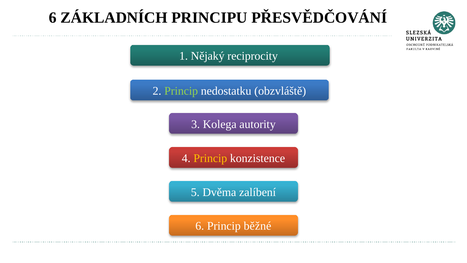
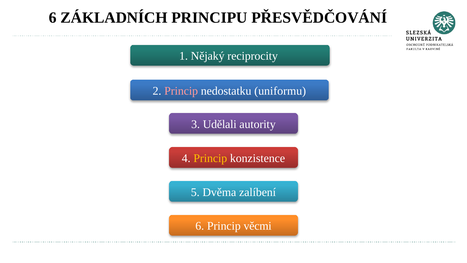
Princip at (181, 91) colour: light green -> pink
obzvláště: obzvláště -> uniformu
Kolega: Kolega -> Udělali
běžné: běžné -> věcmi
